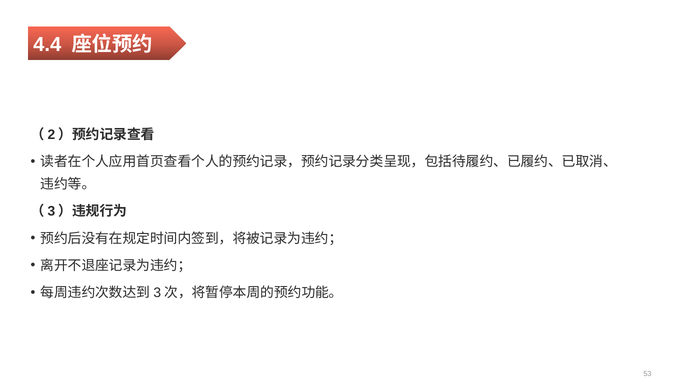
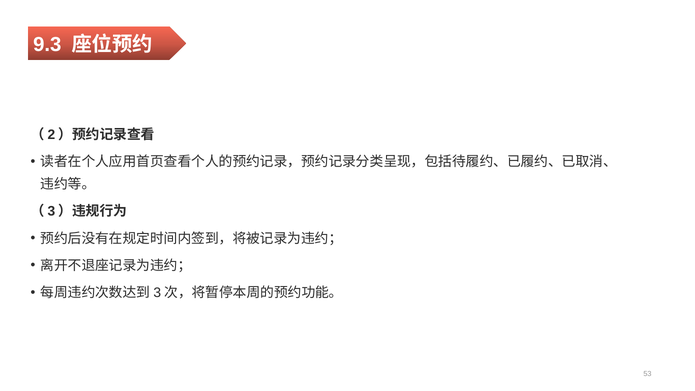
4.4: 4.4 -> 9.3
